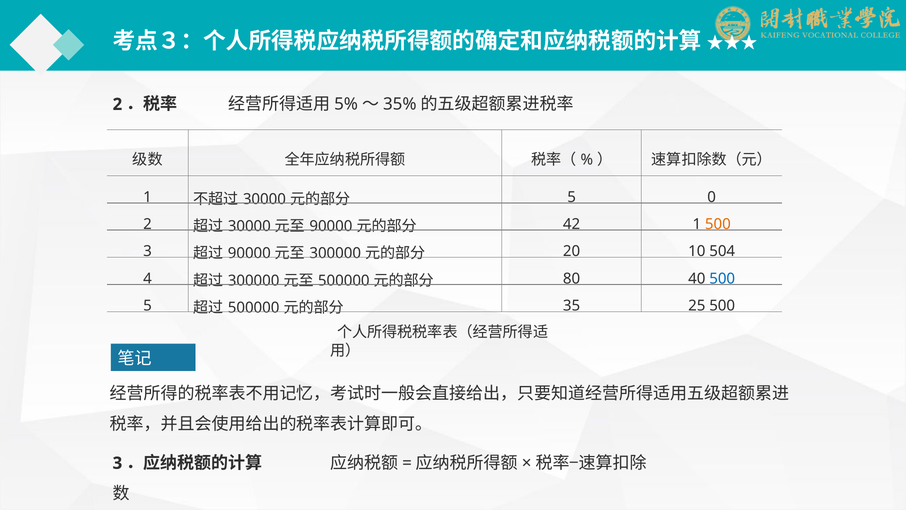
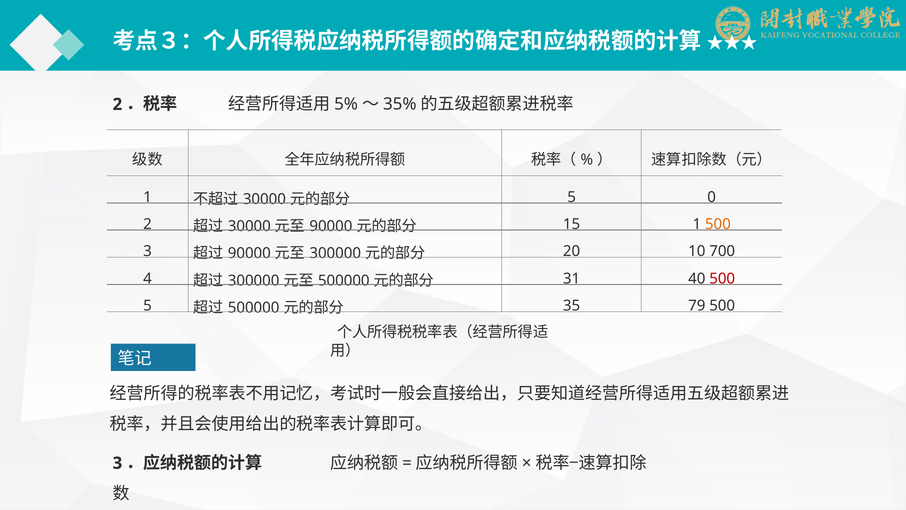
42: 42 -> 15
504: 504 -> 700
80: 80 -> 31
500 at (722, 278) colour: blue -> red
25: 25 -> 79
